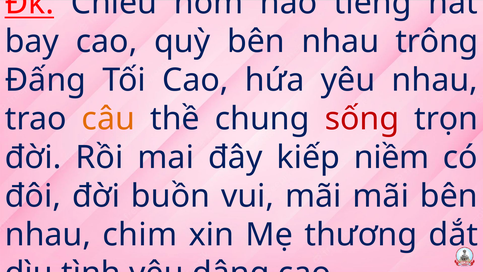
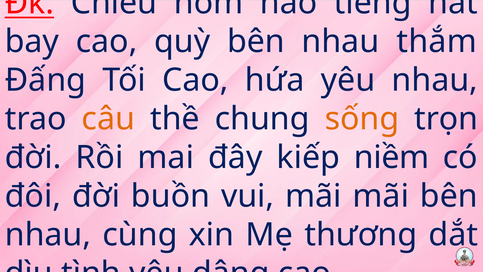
trông: trông -> thắm
sống colour: red -> orange
chim: chim -> cùng
